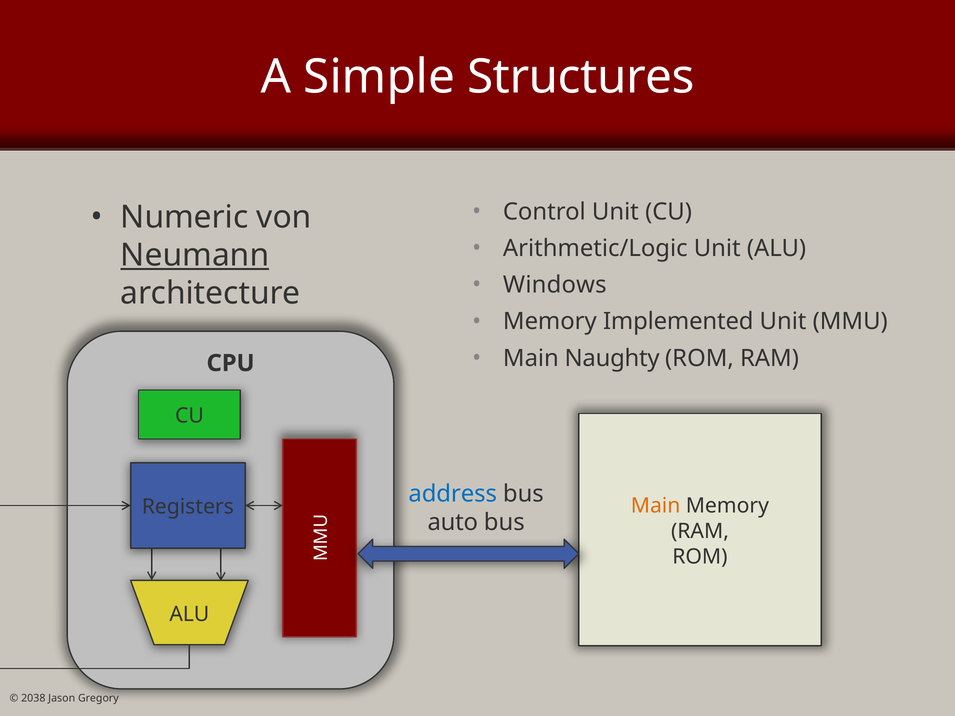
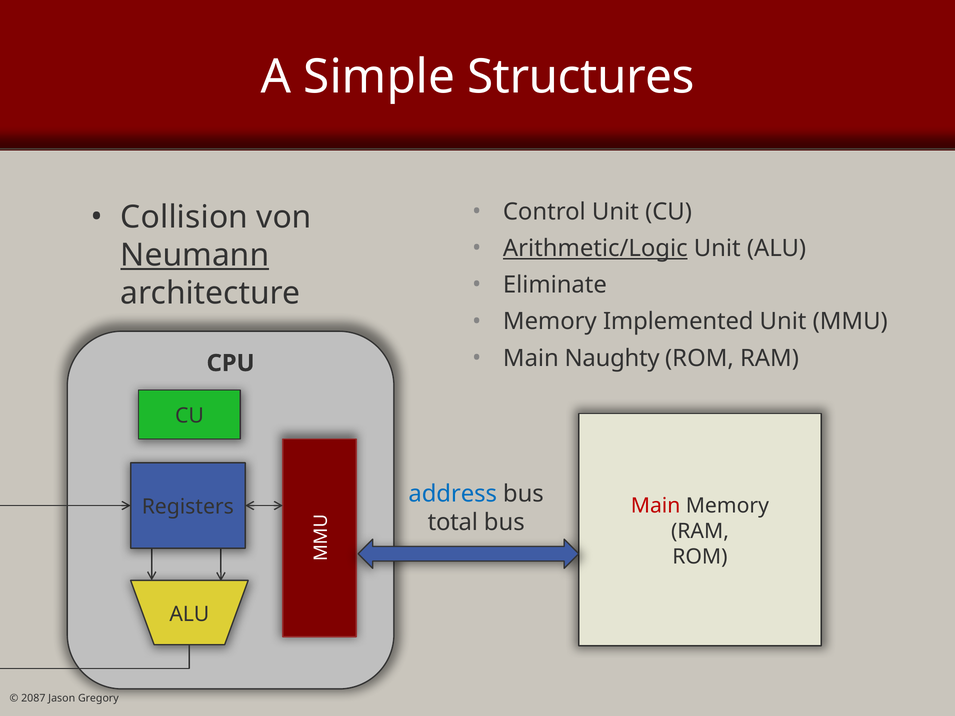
Numeric: Numeric -> Collision
Arithmetic/Logic underline: none -> present
Windows: Windows -> Eliminate
Main at (656, 506) colour: orange -> red
auto: auto -> total
2038: 2038 -> 2087
